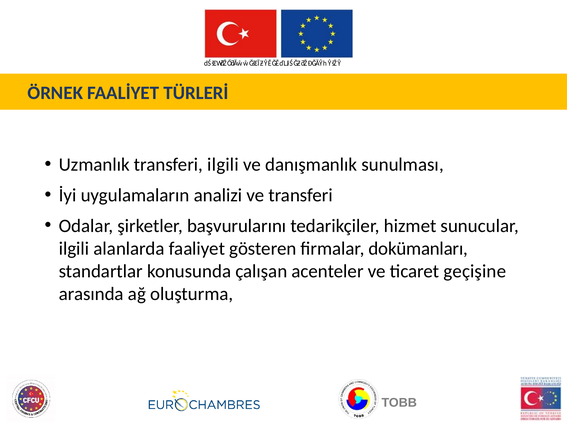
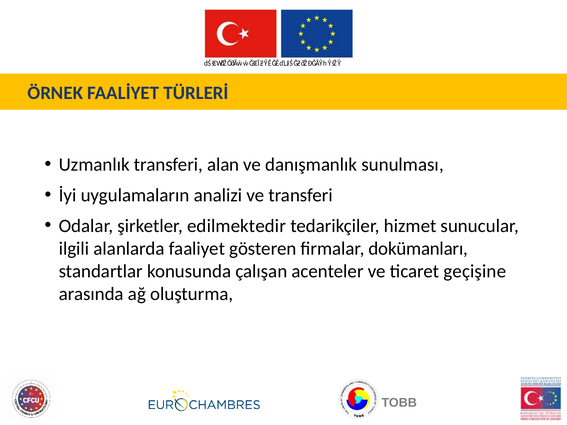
transferi ilgili: ilgili -> alan
başvurularını: başvurularını -> edilmektedir
